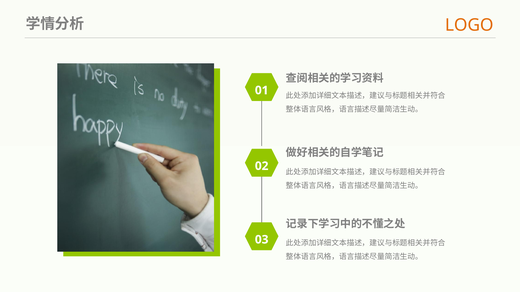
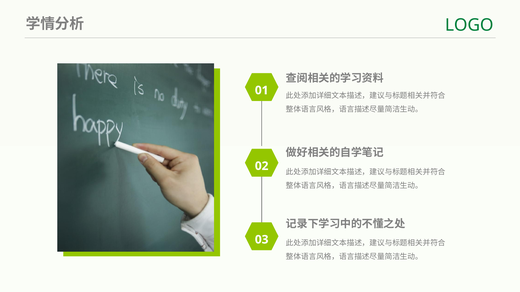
LOGO colour: orange -> green
